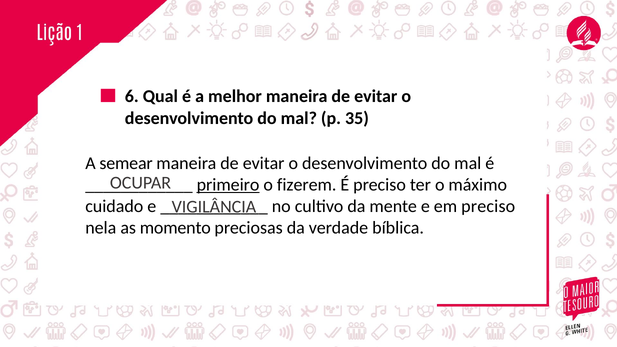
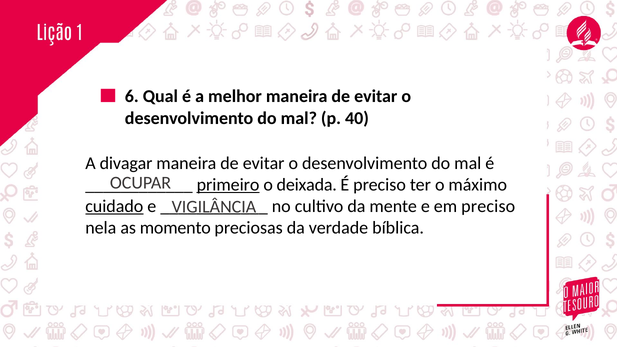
35: 35 -> 40
semear: semear -> divagar
fizerem: fizerem -> deixada
cuidado underline: none -> present
